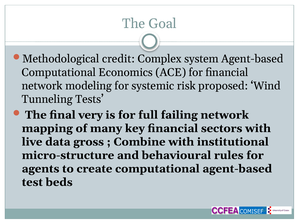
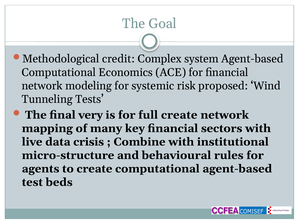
full failing: failing -> create
gross: gross -> crisis
